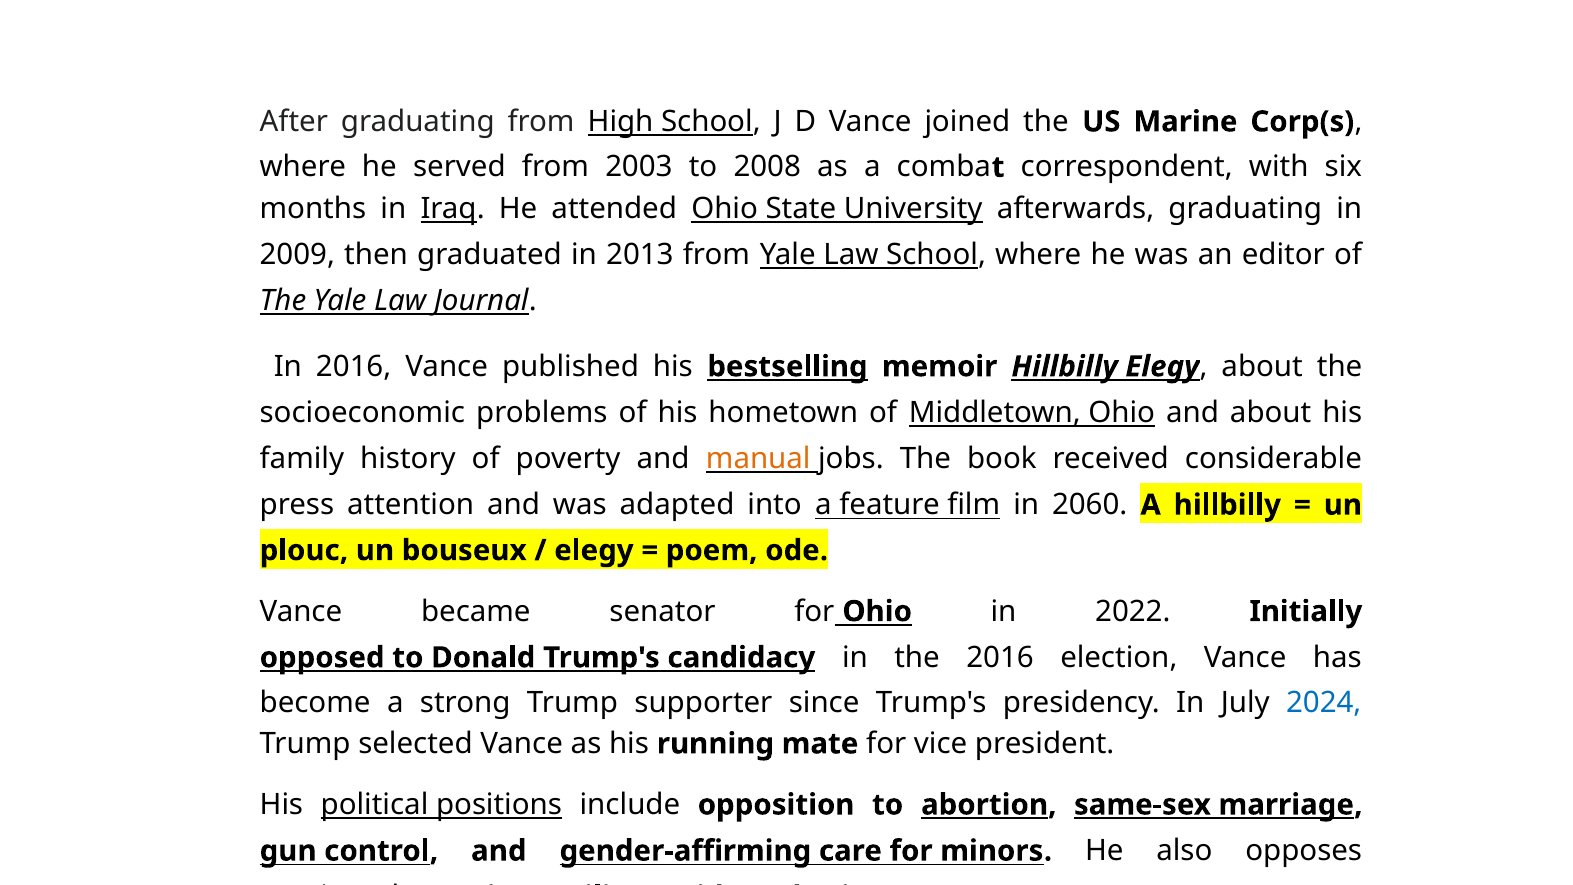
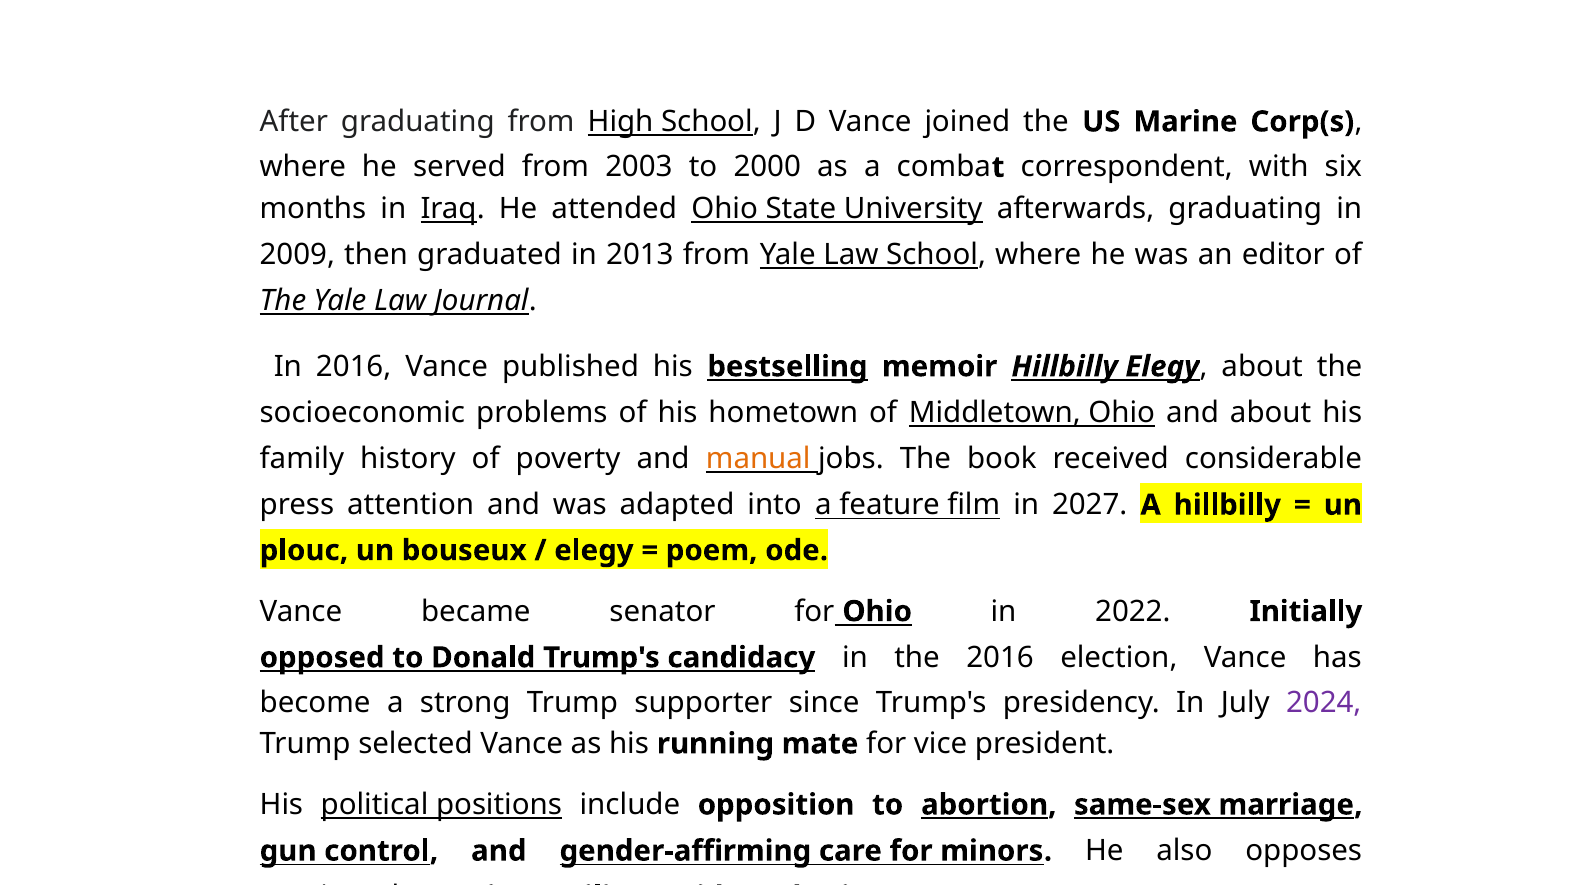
2008: 2008 -> 2000
2060: 2060 -> 2027
2024 colour: blue -> purple
